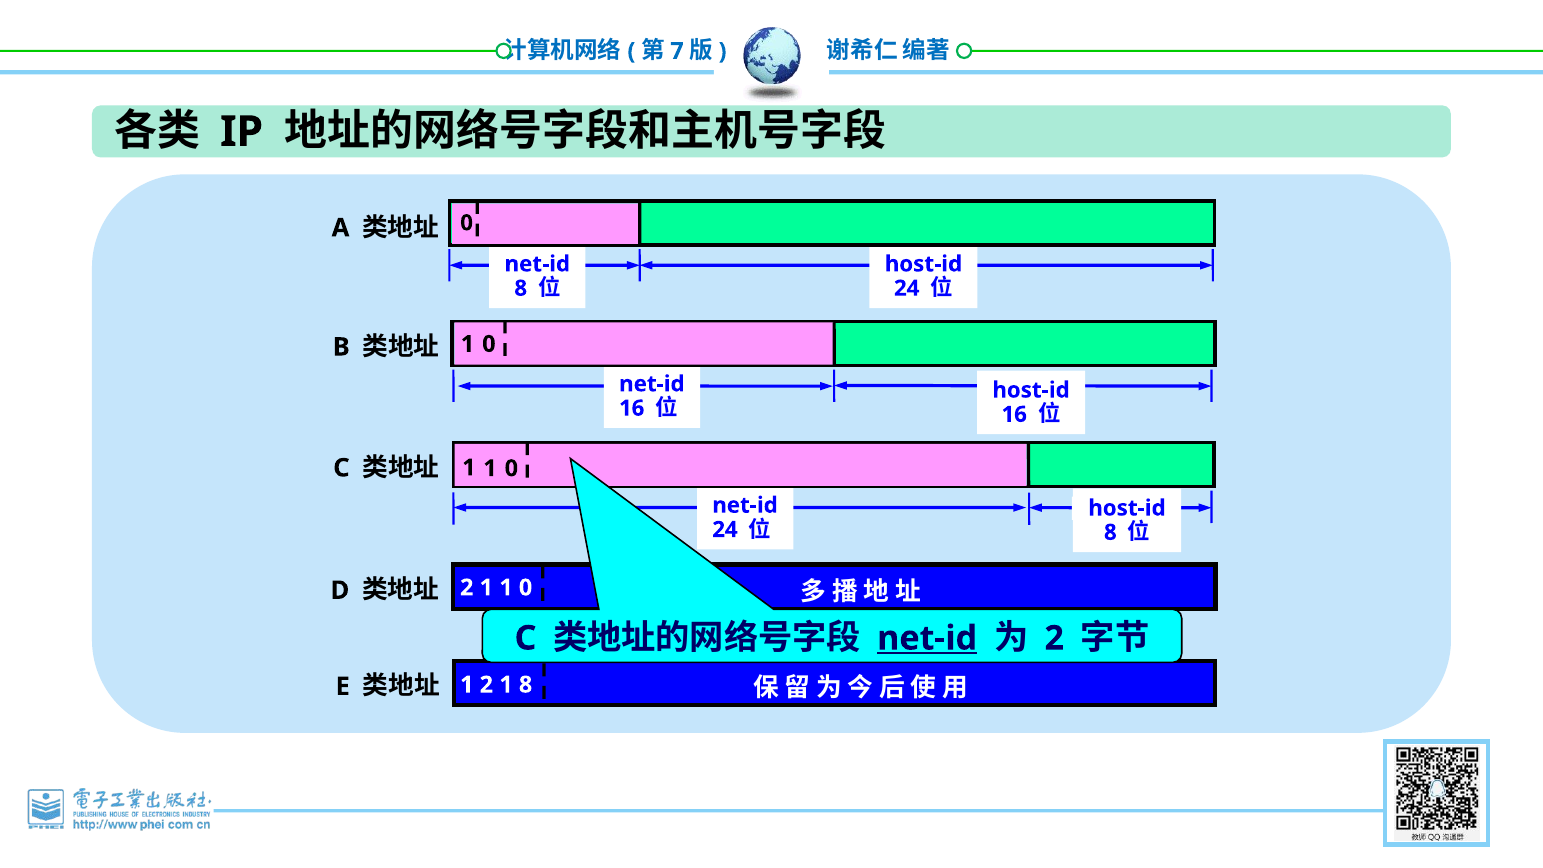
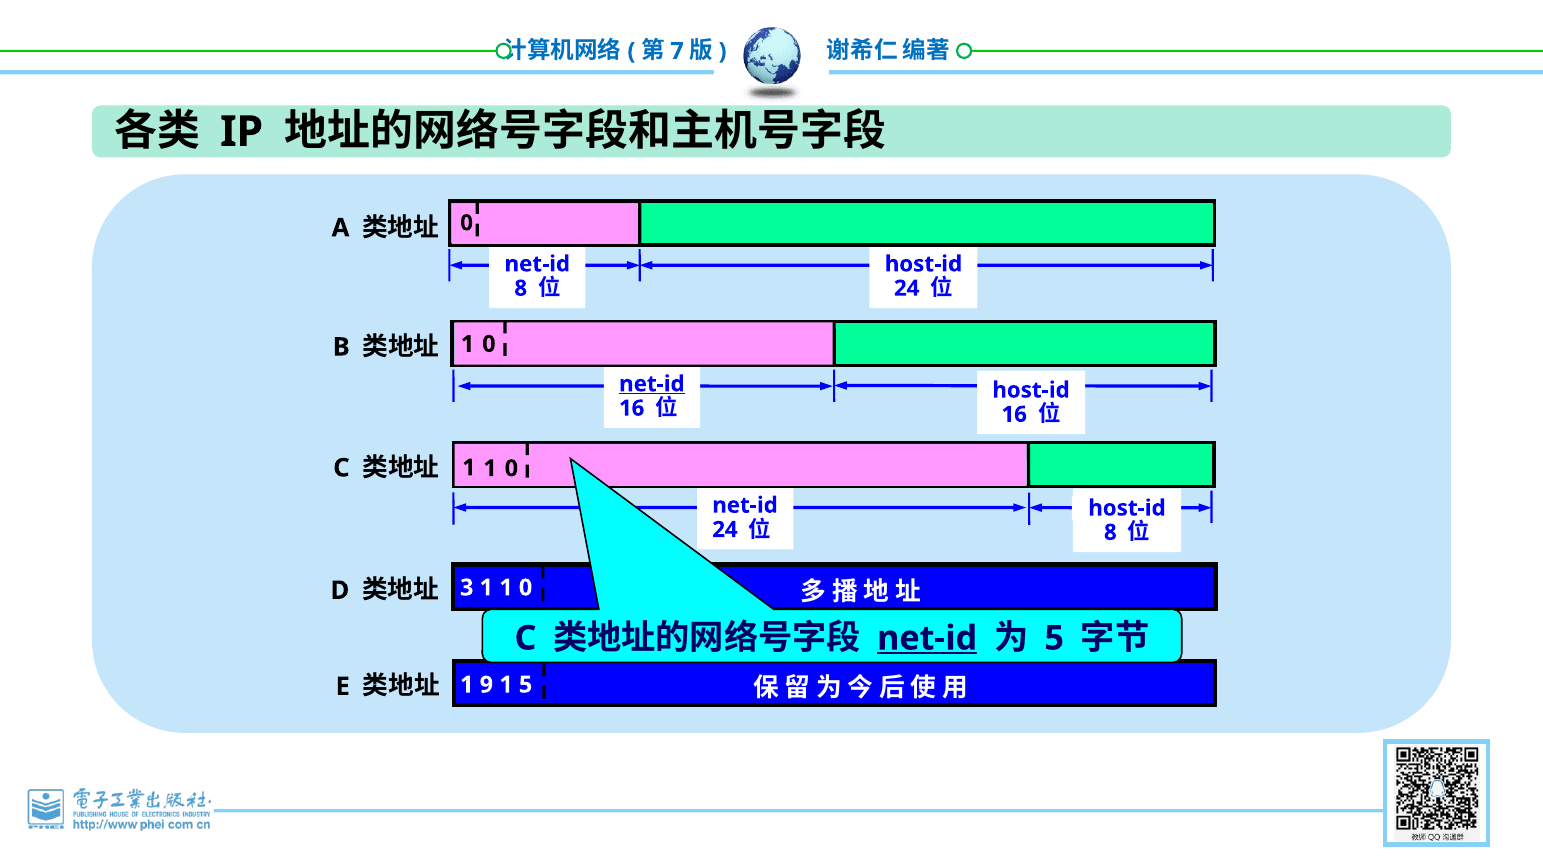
net-id at (652, 384) underline: none -> present
2 at (467, 588): 2 -> 3
2 at (1054, 638): 2 -> 5
1 2: 2 -> 9
1 8: 8 -> 5
